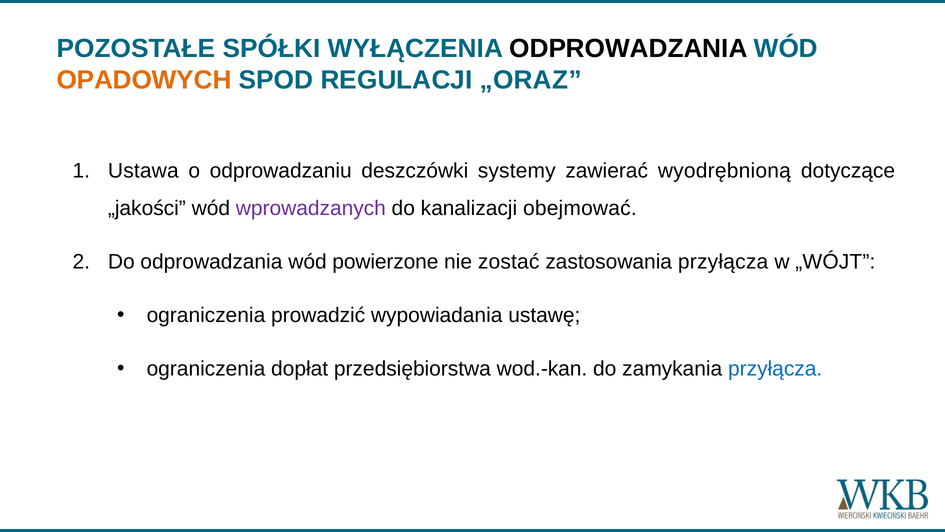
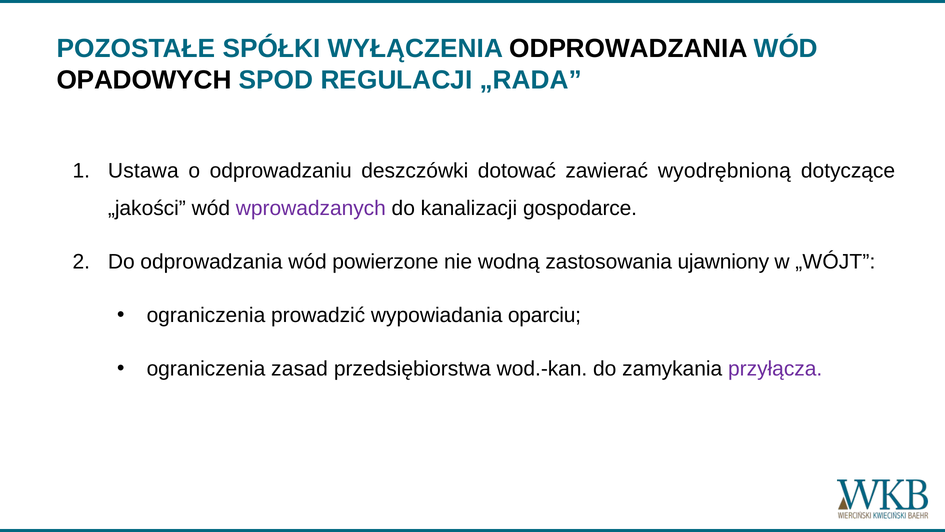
OPADOWYCH colour: orange -> black
„ORAZ: „ORAZ -> „RADA
systemy: systemy -> dotować
obejmować: obejmować -> gospodarce
zostać: zostać -> wodną
zastosowania przyłącza: przyłącza -> ujawniony
ustawę: ustawę -> oparciu
dopłat: dopłat -> zasad
przyłącza at (775, 369) colour: blue -> purple
